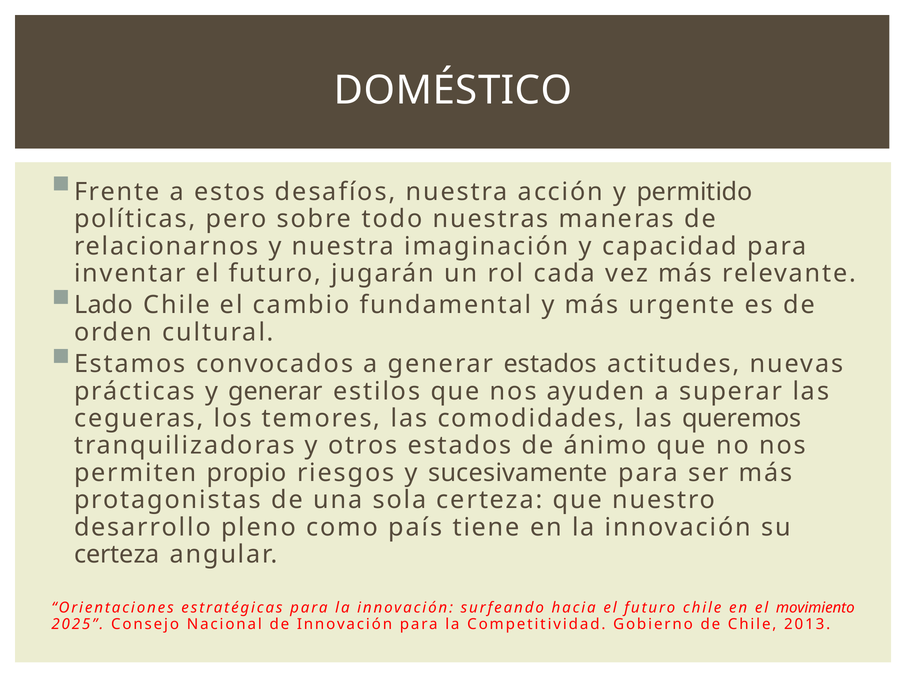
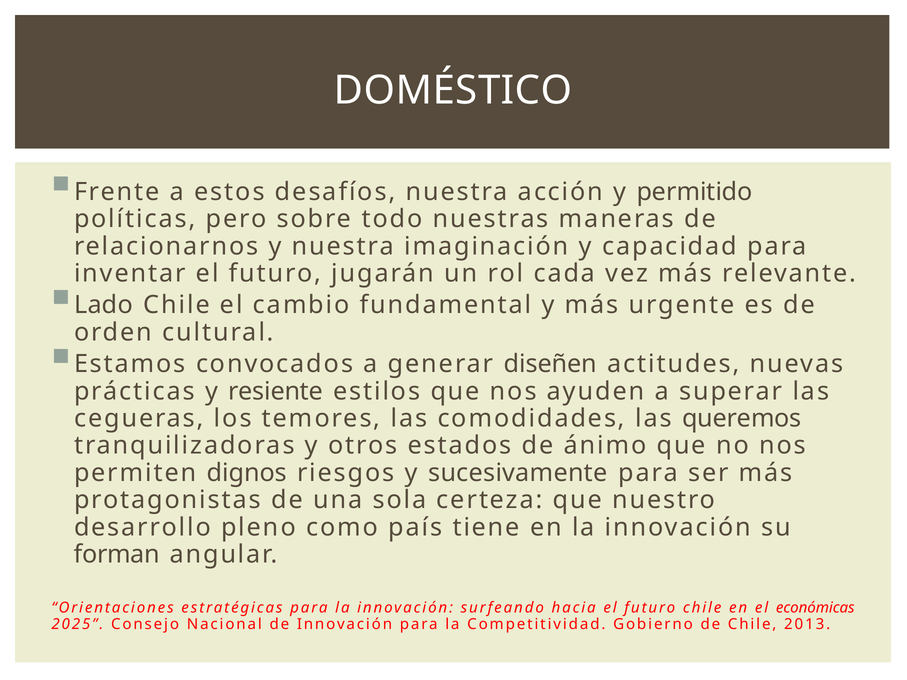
generar estados: estados -> diseñen
y generar: generar -> resiente
propio: propio -> dignos
certeza at (117, 555): certeza -> forman
movimiento: movimiento -> económicas
